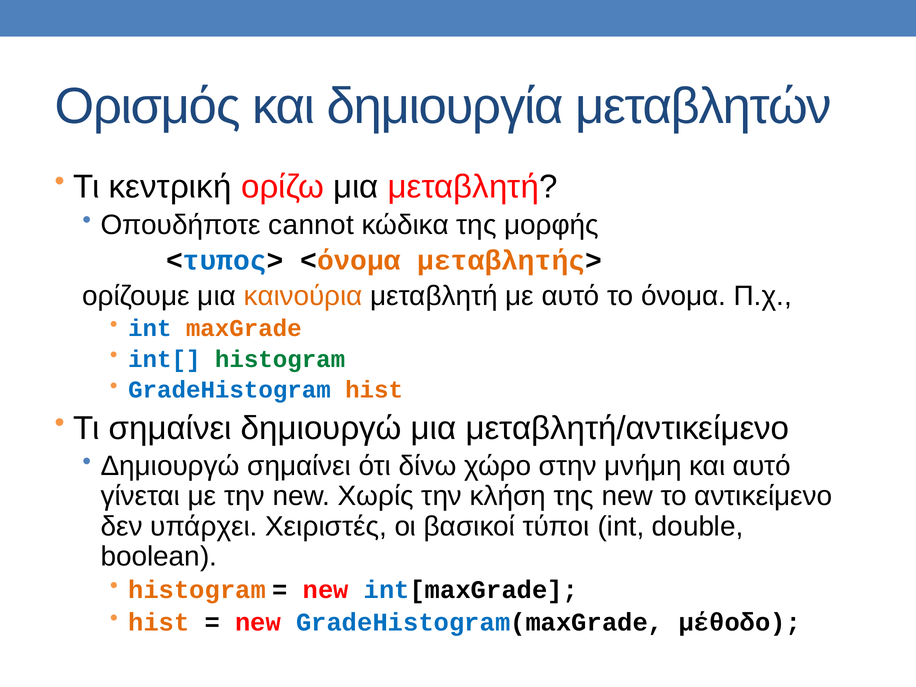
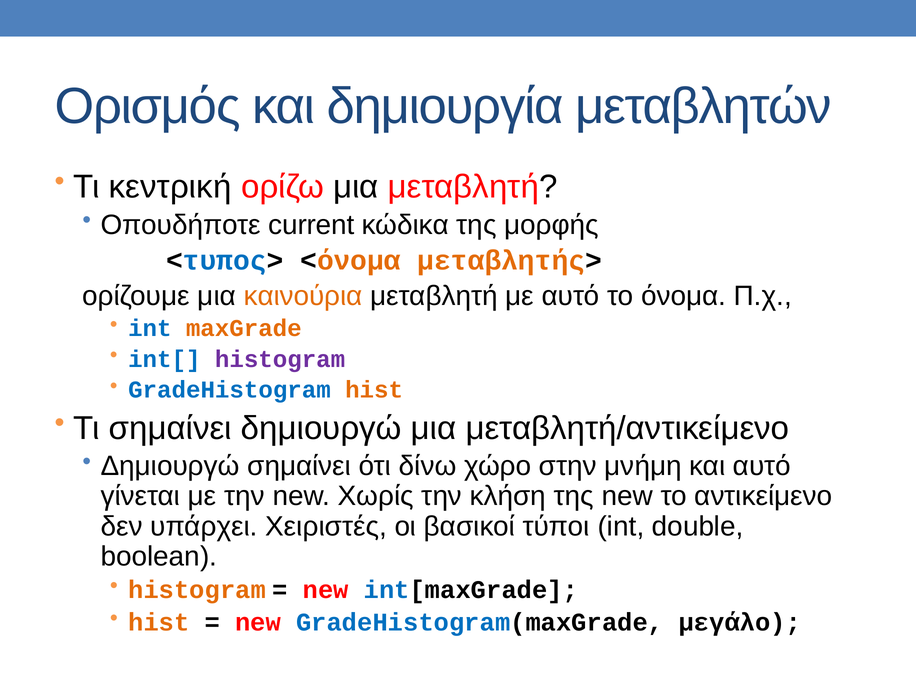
cannot: cannot -> current
histogram at (280, 359) colour: green -> purple
μέθοδο: μέθοδο -> μεγάλο
